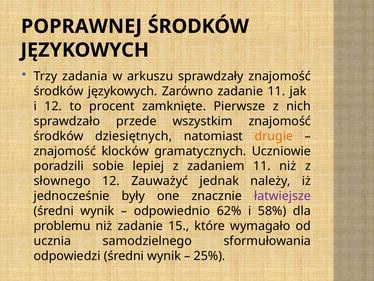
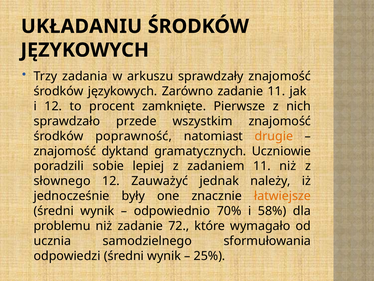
POPRAWNEJ: POPRAWNEJ -> UKŁADANIU
dziesiętnych: dziesiętnych -> poprawność
klocków: klocków -> dyktand
łatwiejsze colour: purple -> orange
62%: 62% -> 70%
15: 15 -> 72
